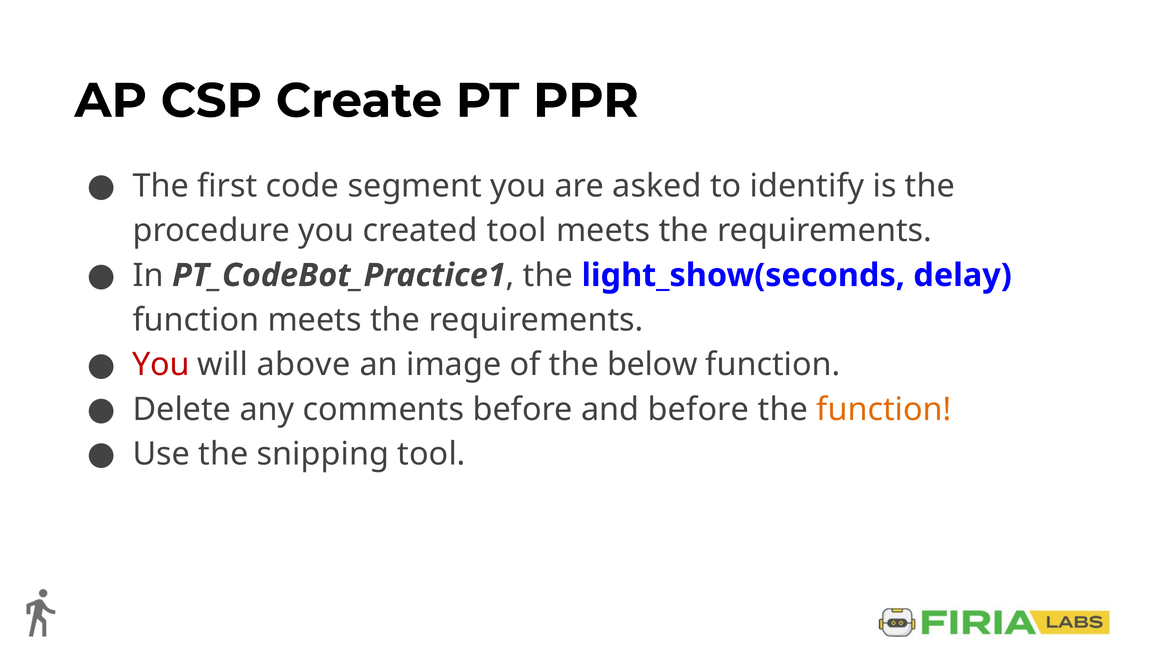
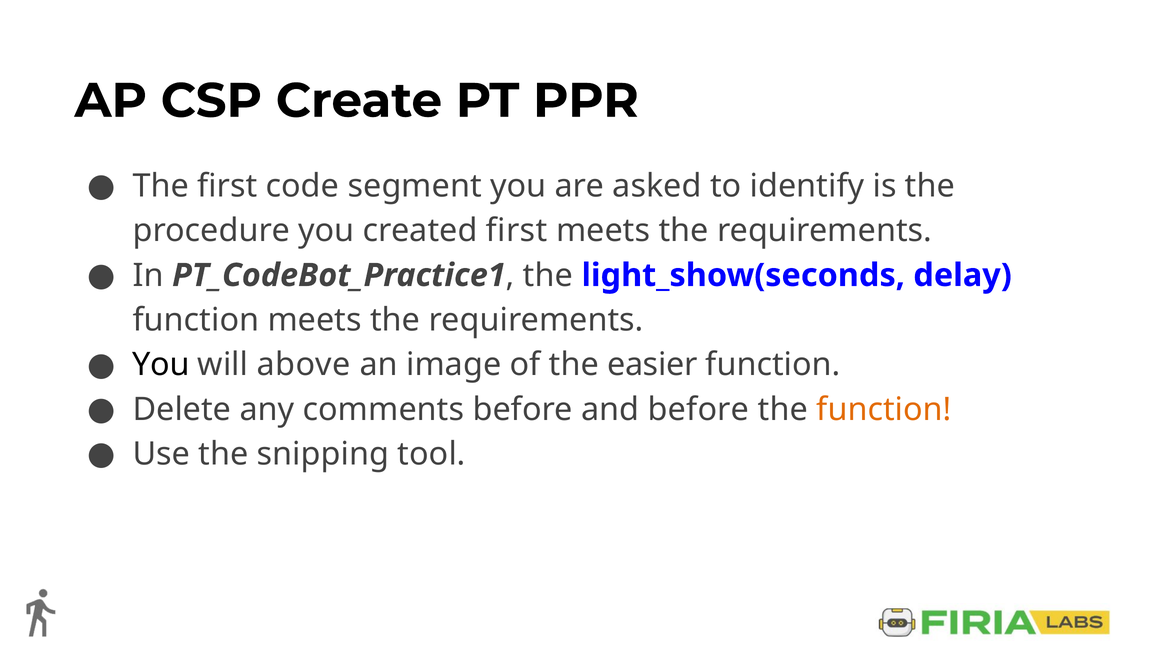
created tool: tool -> first
You at (161, 365) colour: red -> black
below: below -> easier
